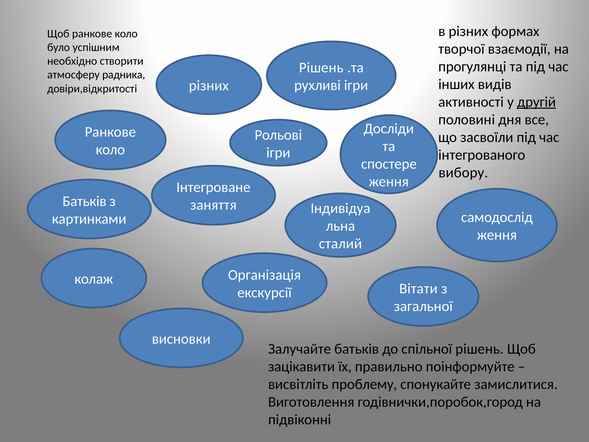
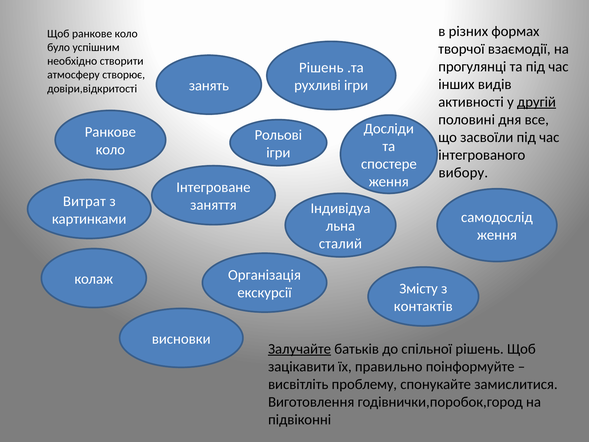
радника: радника -> створює
різних at (209, 86): різних -> занять
Батьків at (85, 201): Батьків -> Витрат
Вітати: Вітати -> Змісту
загальної: загальної -> контактів
Залучайте underline: none -> present
